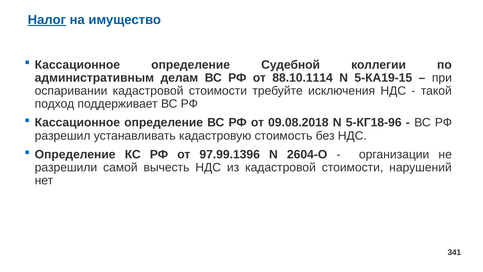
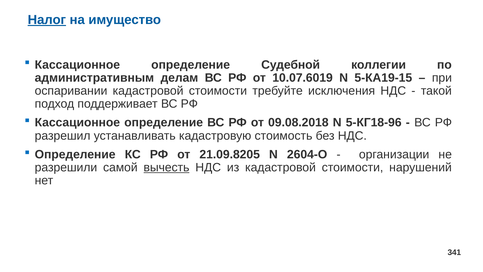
88.10.1114: 88.10.1114 -> 10.07.6019
97.99.1396: 97.99.1396 -> 21.09.8205
вычесть underline: none -> present
